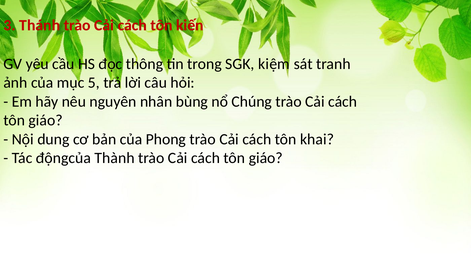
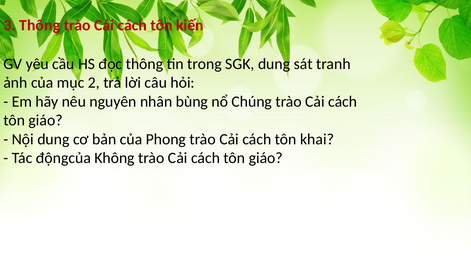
3 Thánh: Thánh -> Thông
SGK kiệm: kiệm -> dung
5: 5 -> 2
Thành: Thành -> Không
